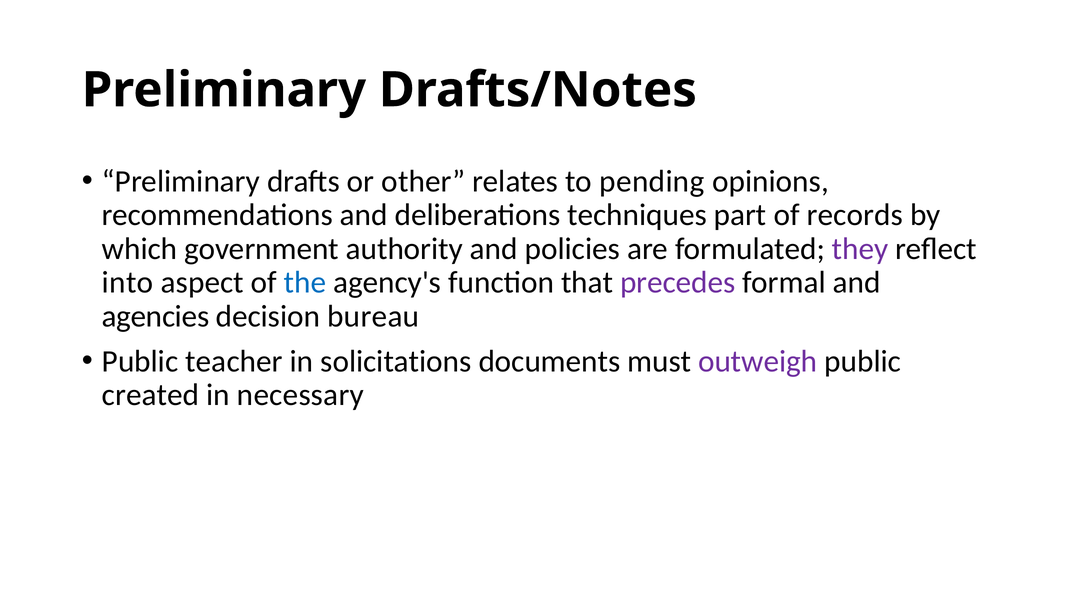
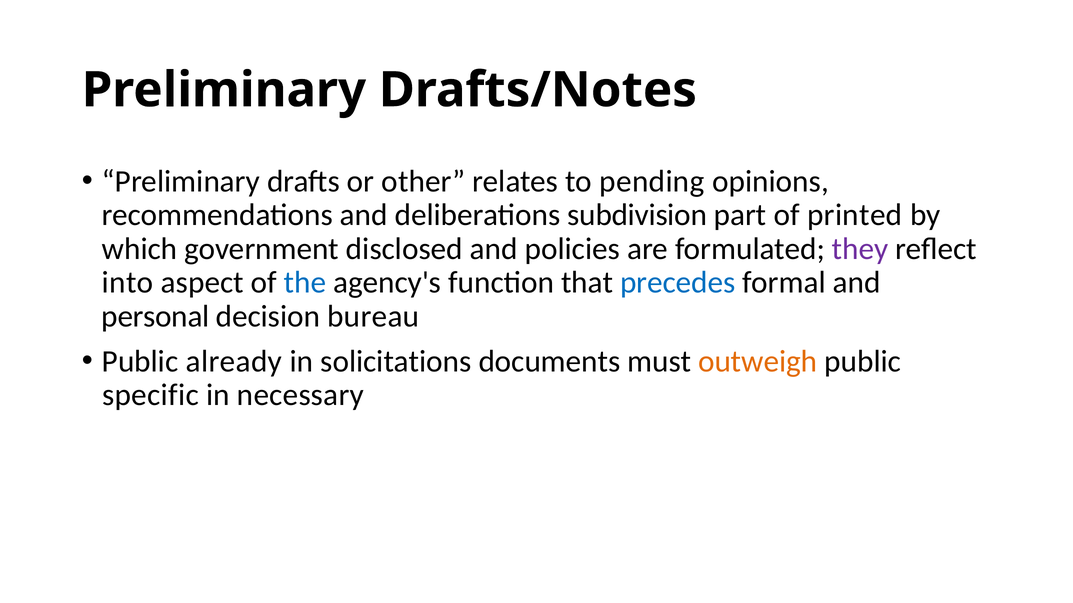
techniques: techniques -> subdivision
records: records -> printed
authority: authority -> disclosed
precedes colour: purple -> blue
agencies: agencies -> personal
teacher: teacher -> already
outweigh colour: purple -> orange
created: created -> specific
